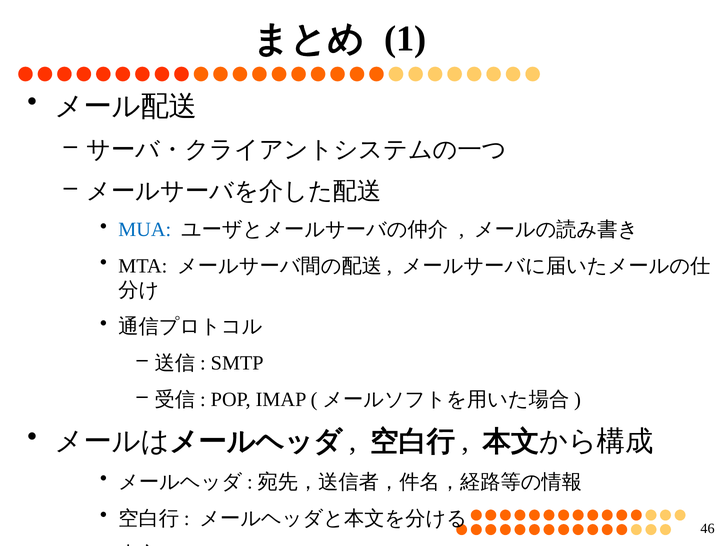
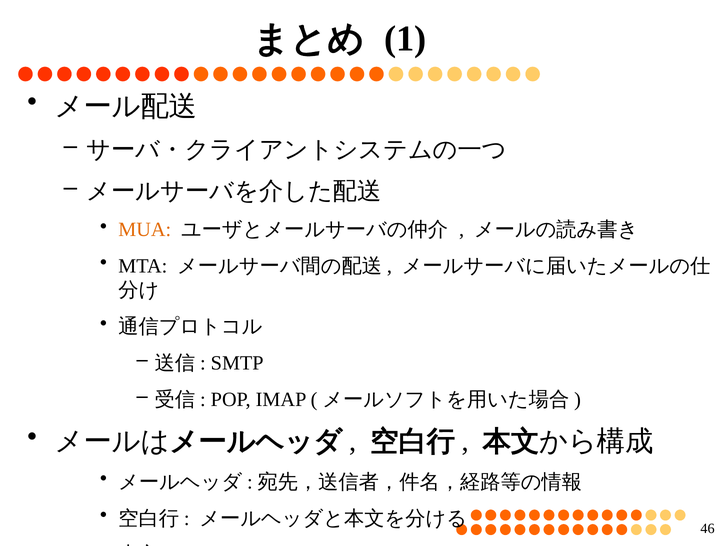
MUA colour: blue -> orange
